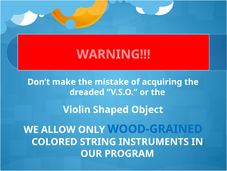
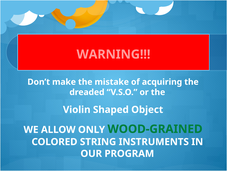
WOOD-GRAINED colour: blue -> green
